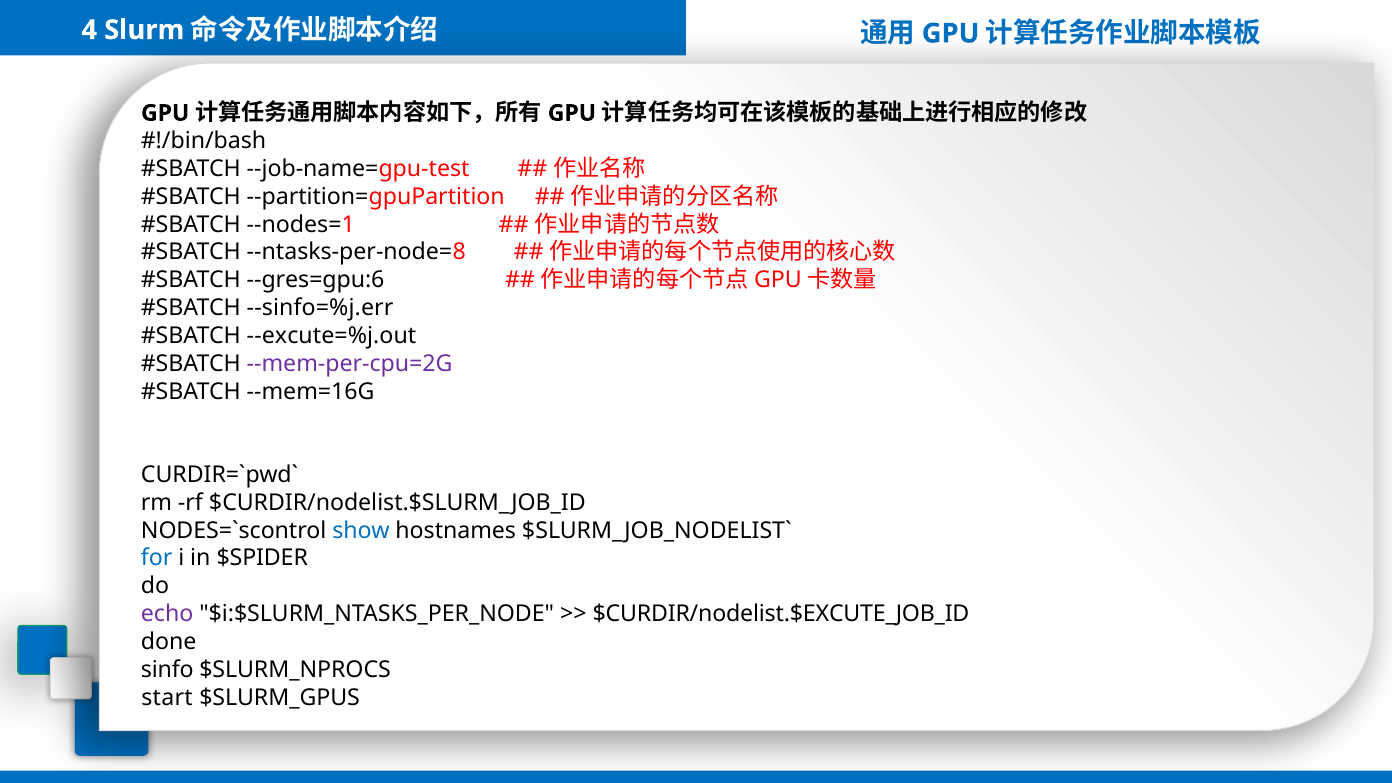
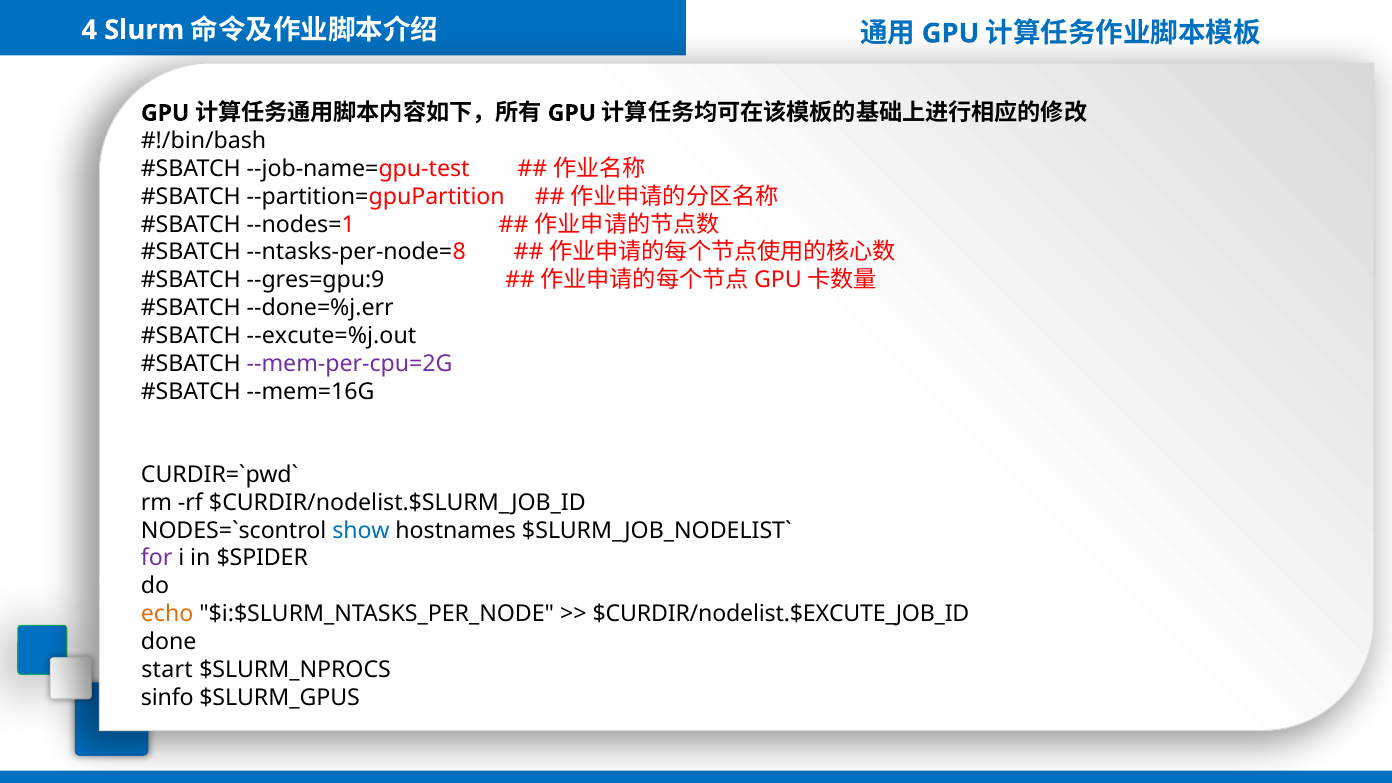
--gres=gpu:6: --gres=gpu:6 -> --gres=gpu:9
--sinfo=%j.err: --sinfo=%j.err -> --done=%j.err
for colour: blue -> purple
echo colour: purple -> orange
sinfo: sinfo -> start
start: start -> sinfo
